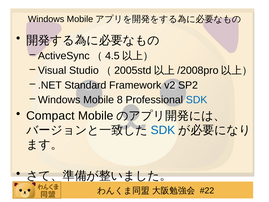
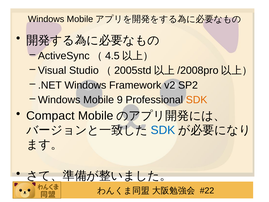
Standard at (85, 85): Standard -> Windows
8: 8 -> 9
SDK at (197, 100) colour: blue -> orange
